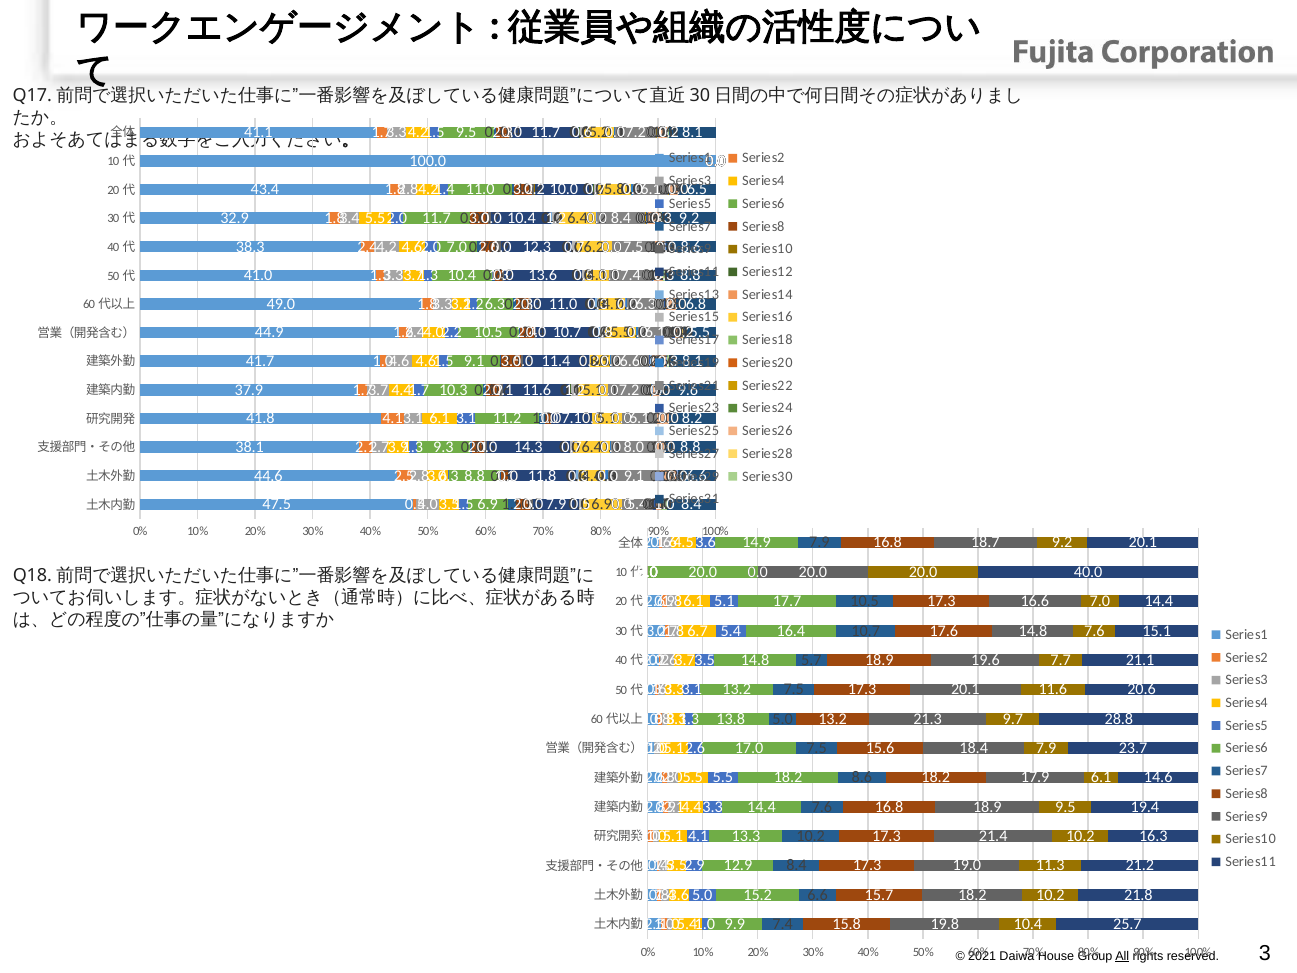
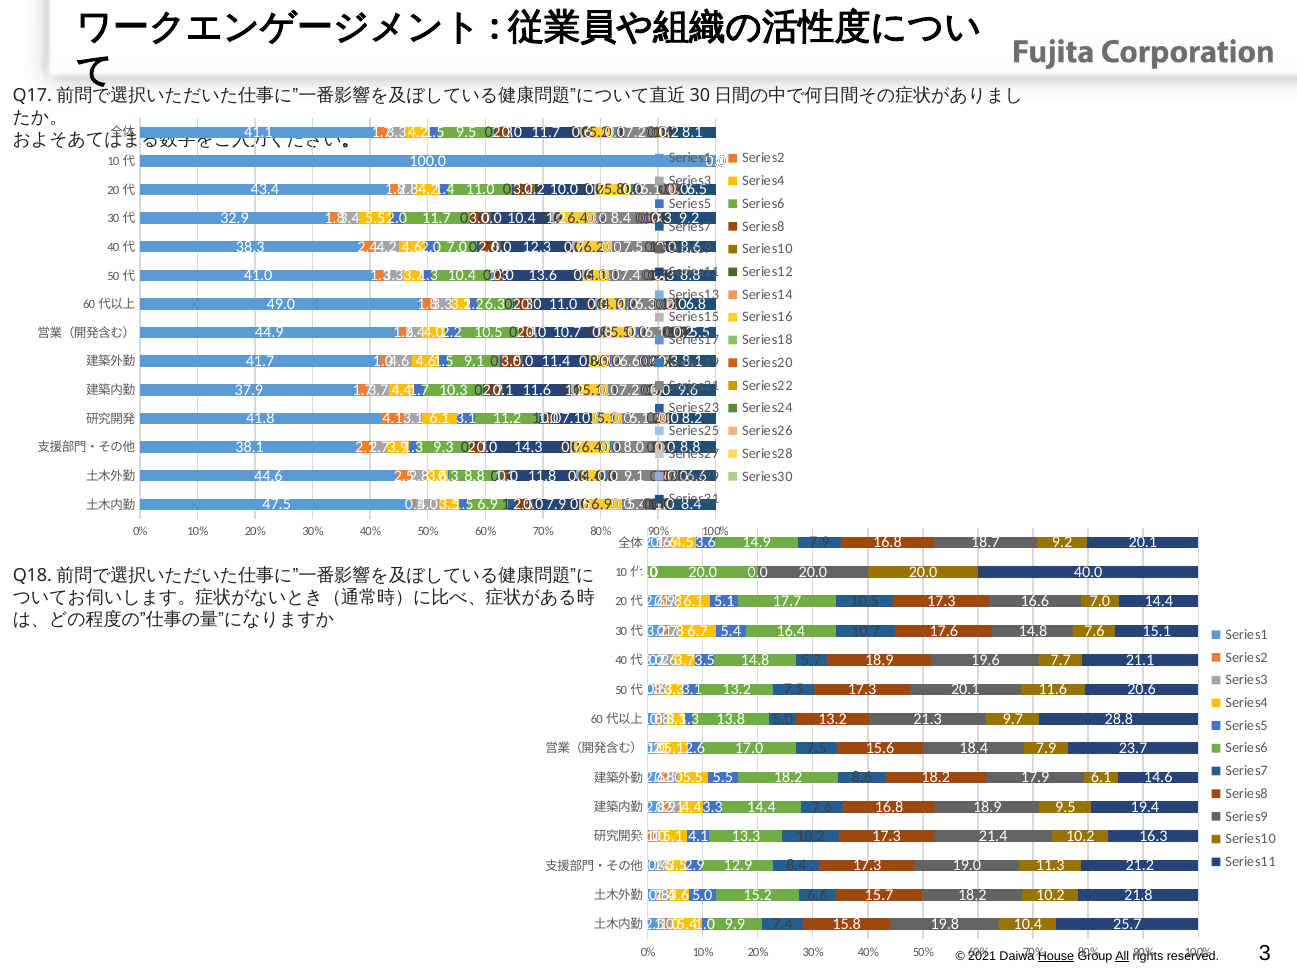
House underline: none -> present
